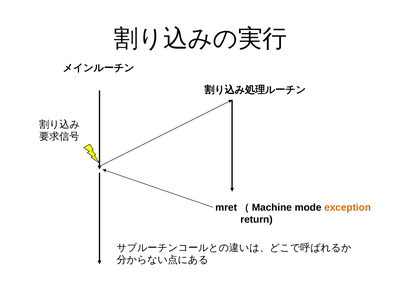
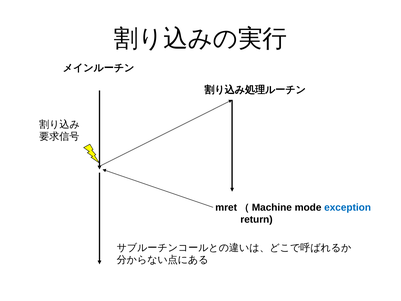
exception colour: orange -> blue
